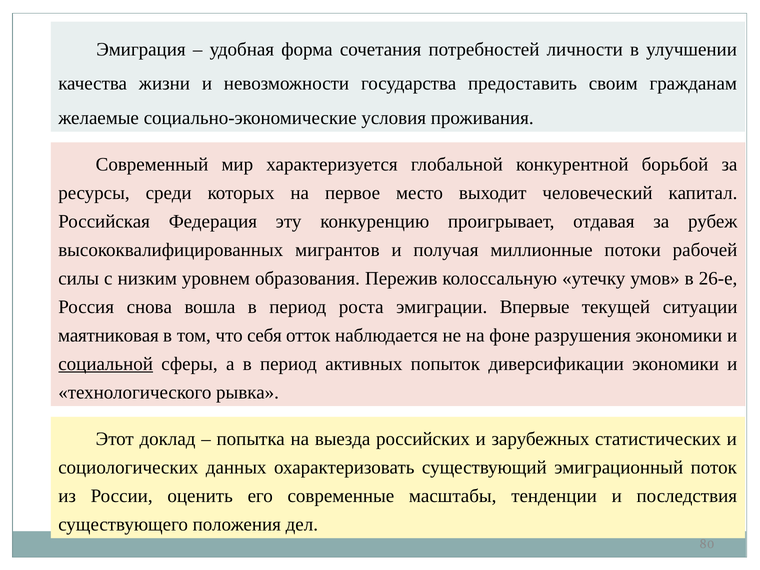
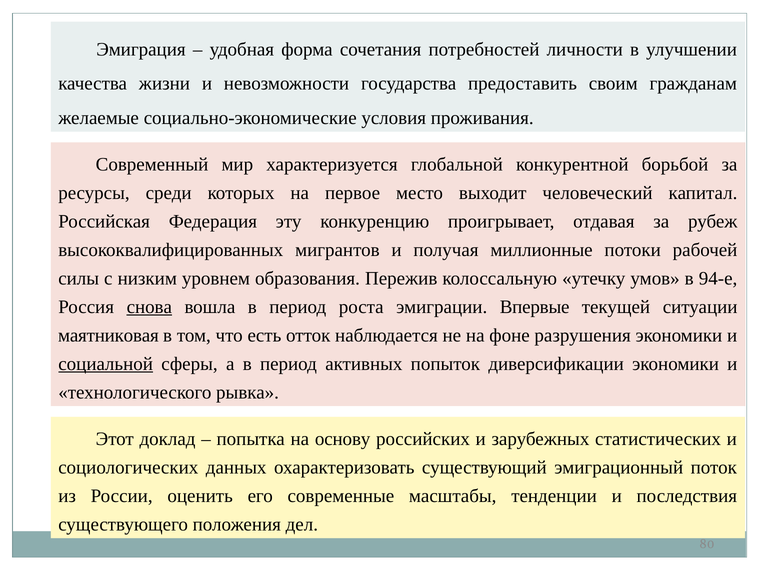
26-е: 26-е -> 94-е
снова underline: none -> present
себя: себя -> есть
выезда: выезда -> основу
